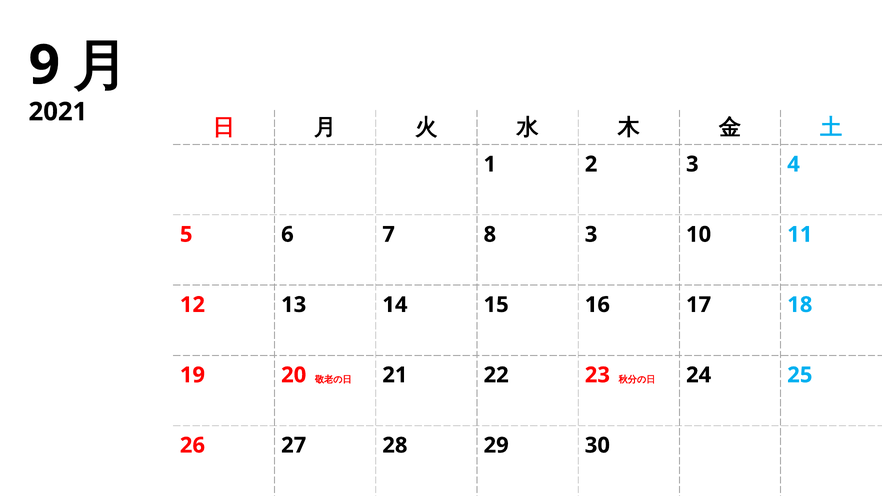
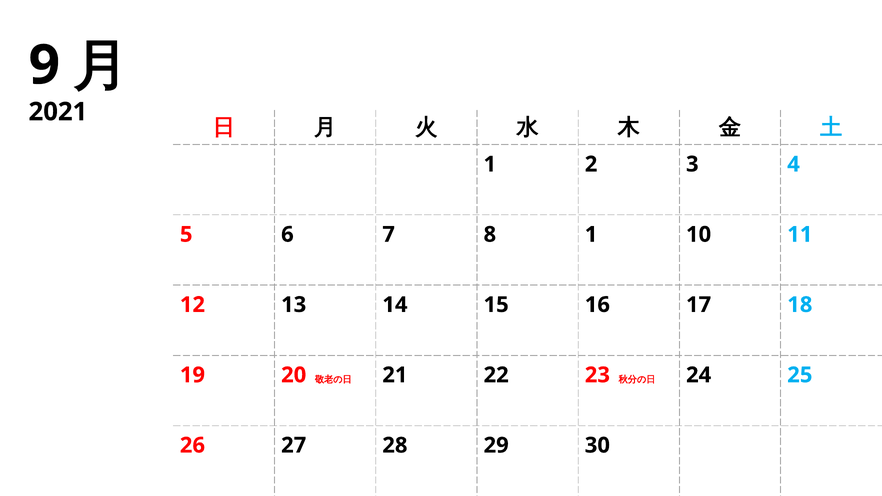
8 3: 3 -> 1
